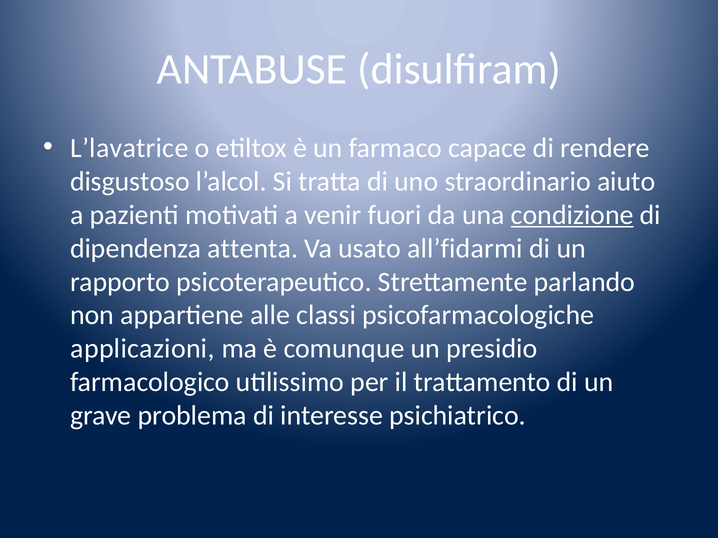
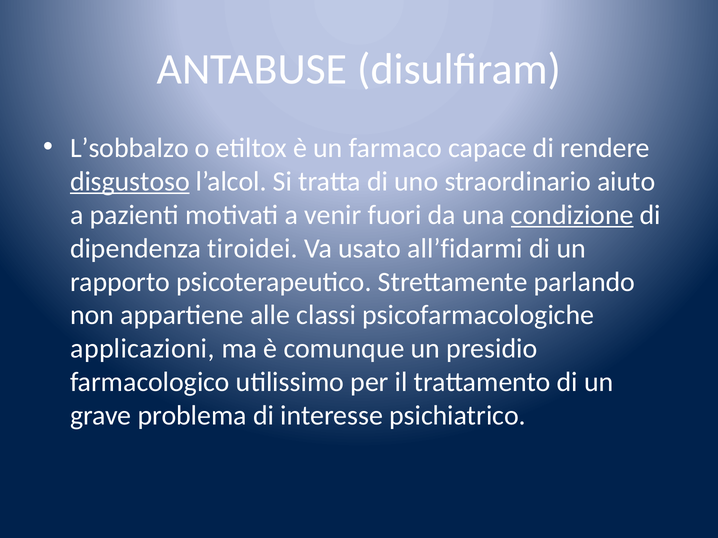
L’lavatrice: L’lavatrice -> L’sobbalzo
disgustoso underline: none -> present
attenta: attenta -> tiroidei
